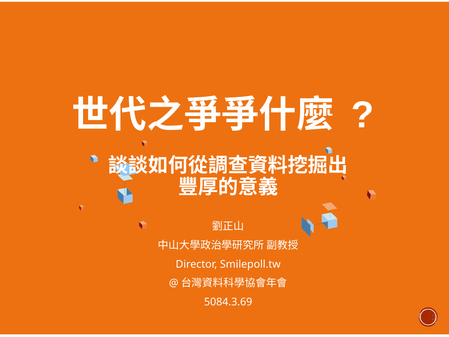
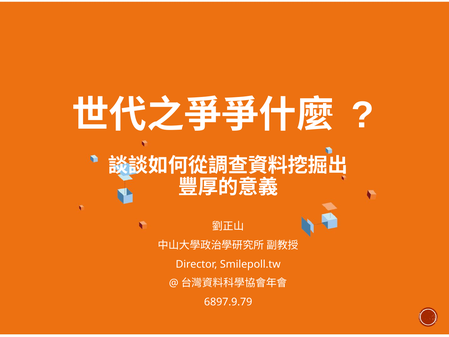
5084.3.69: 5084.3.69 -> 6897.9.79
